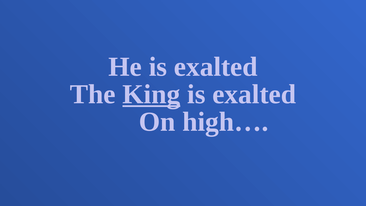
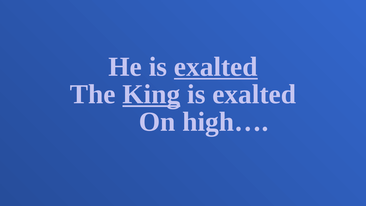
exalted at (216, 67) underline: none -> present
